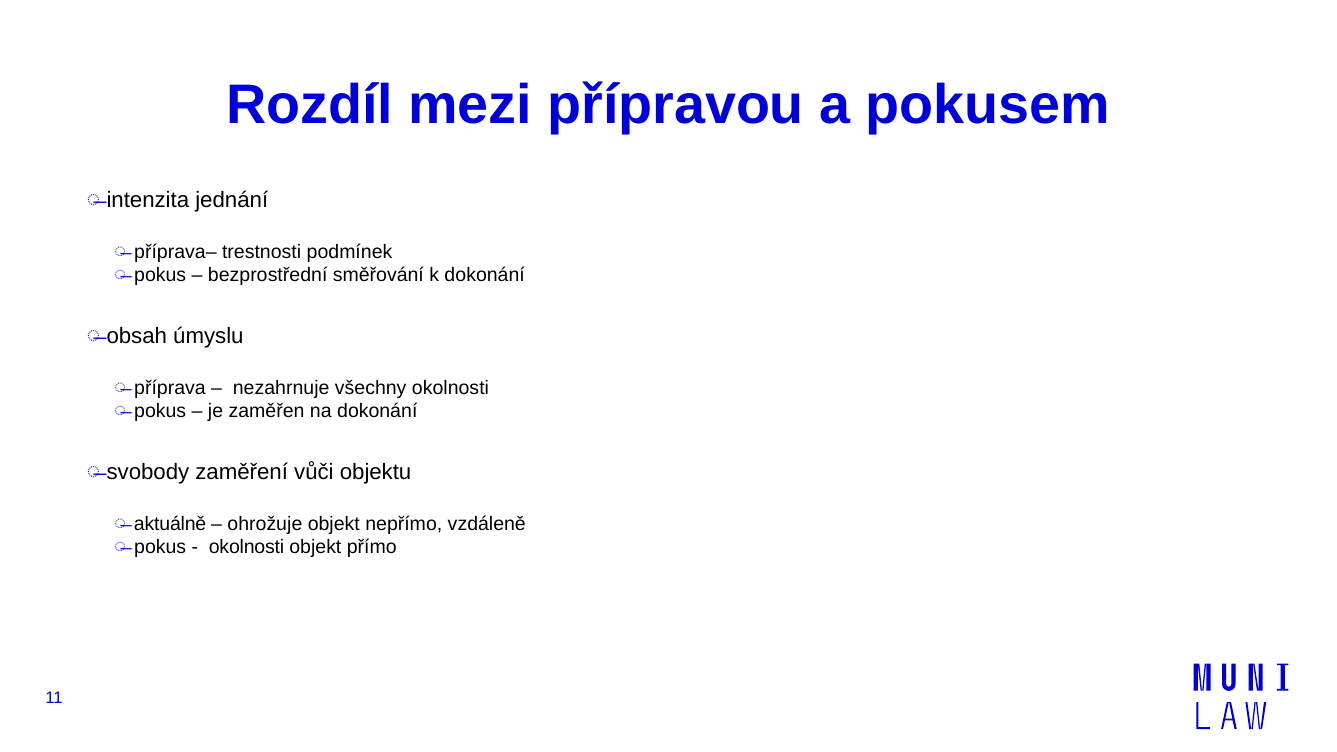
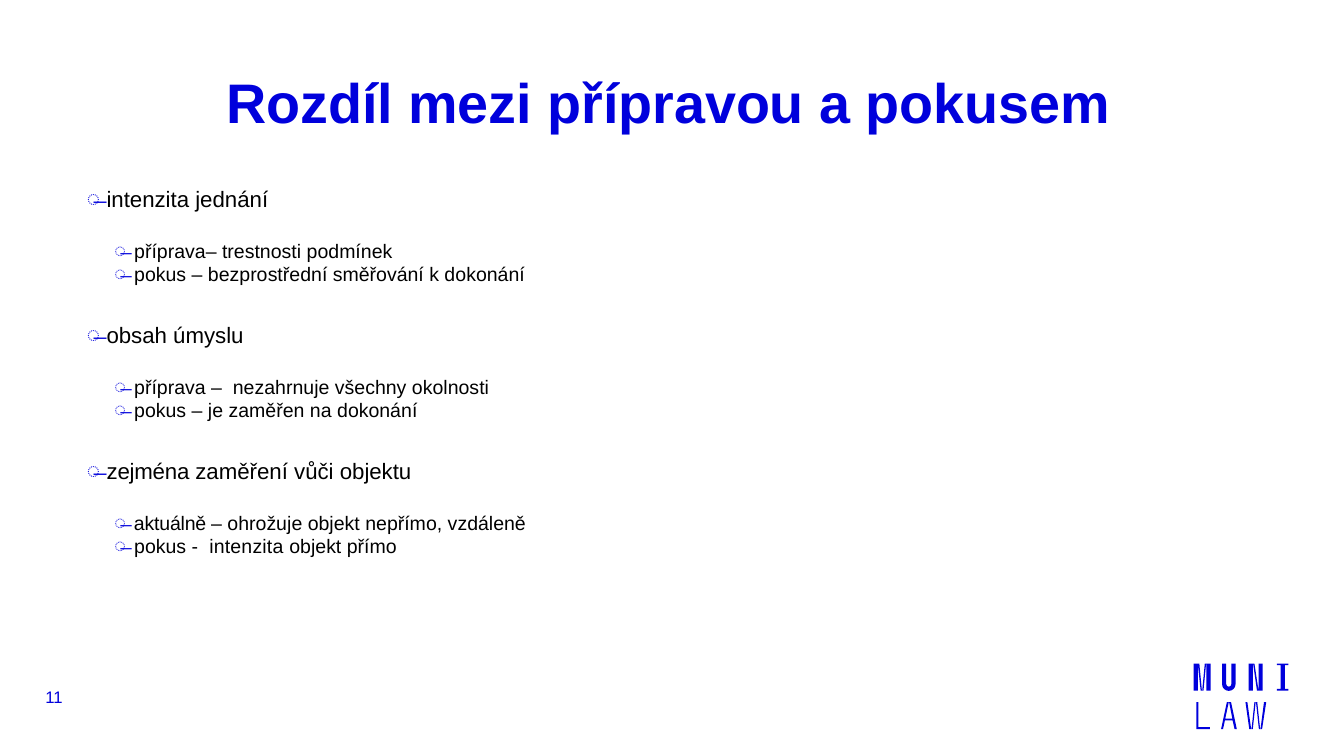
svobody: svobody -> zejména
okolnosti at (247, 548): okolnosti -> intenzita
